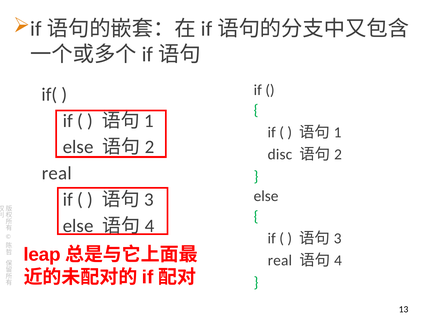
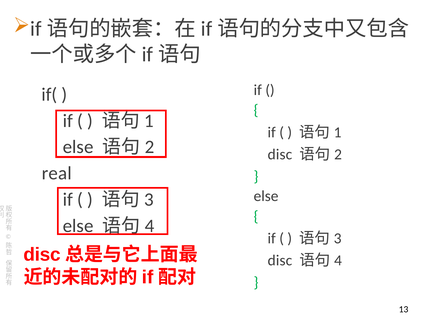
leap at (42, 255): leap -> disc
real at (280, 261): real -> disc
